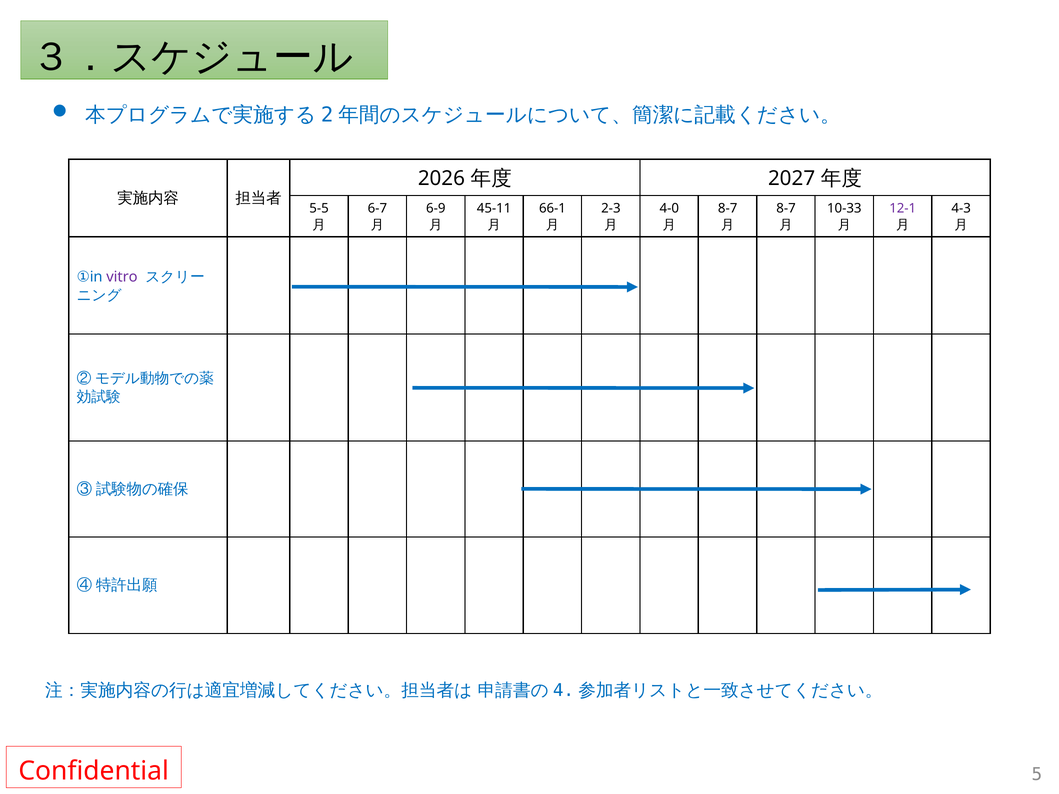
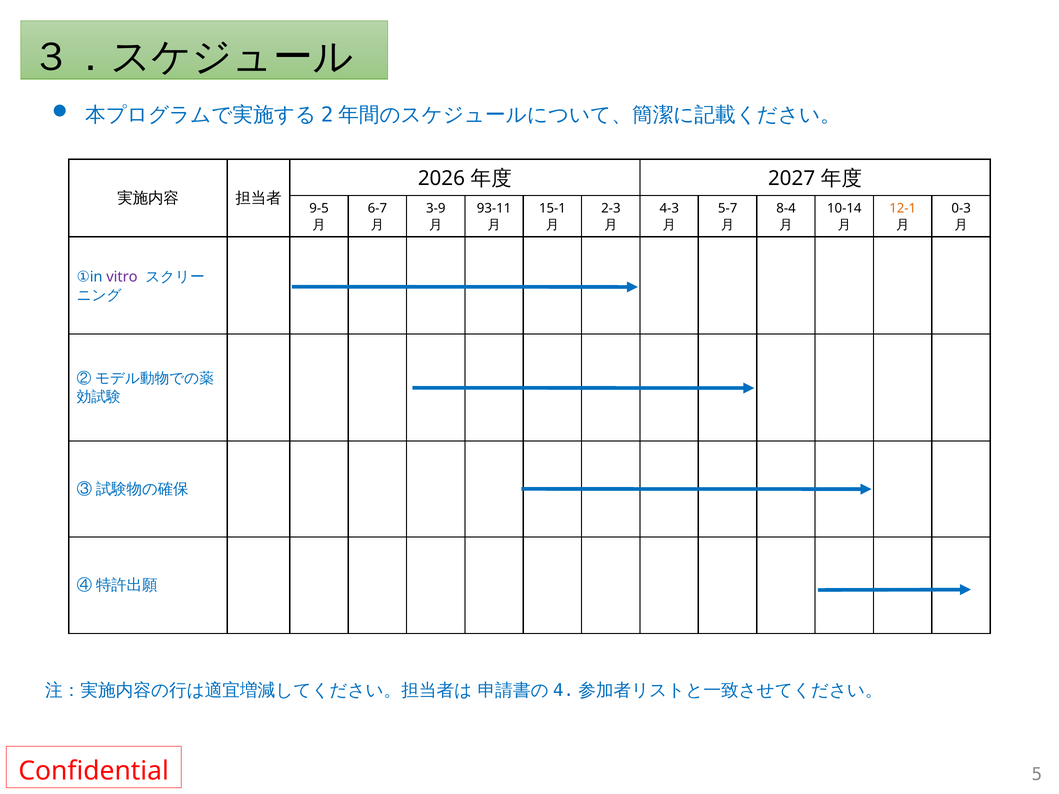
5-5: 5-5 -> 9-5
6-9: 6-9 -> 3-9
45-11: 45-11 -> 93-11
66-1: 66-1 -> 15-1
4-0: 4-0 -> 4-3
8-7 at (728, 209): 8-7 -> 5-7
8-7 at (786, 209): 8-7 -> 8-4
10-33: 10-33 -> 10-14
12-1 colour: purple -> orange
4-3: 4-3 -> 0-3
